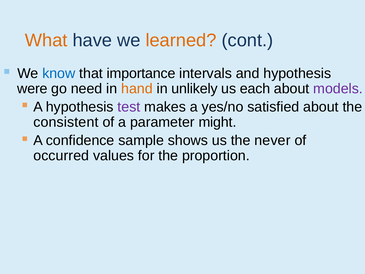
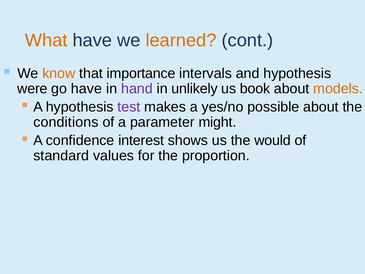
know colour: blue -> orange
go need: need -> have
hand colour: orange -> purple
each: each -> book
models colour: purple -> orange
satisfied: satisfied -> possible
consistent: consistent -> conditions
sample: sample -> interest
never: never -> would
occurred: occurred -> standard
